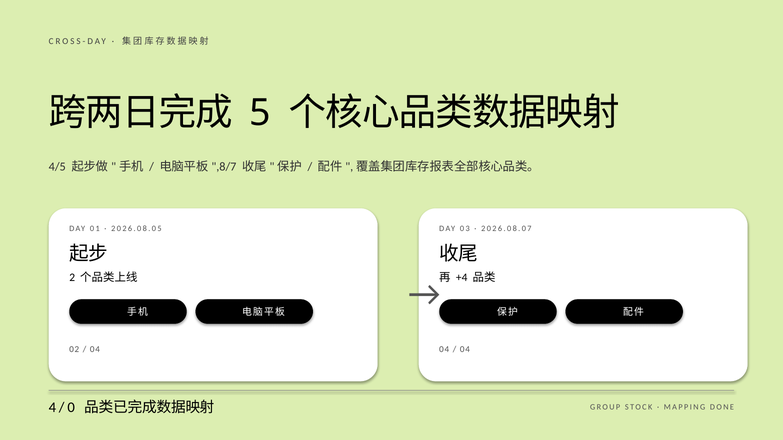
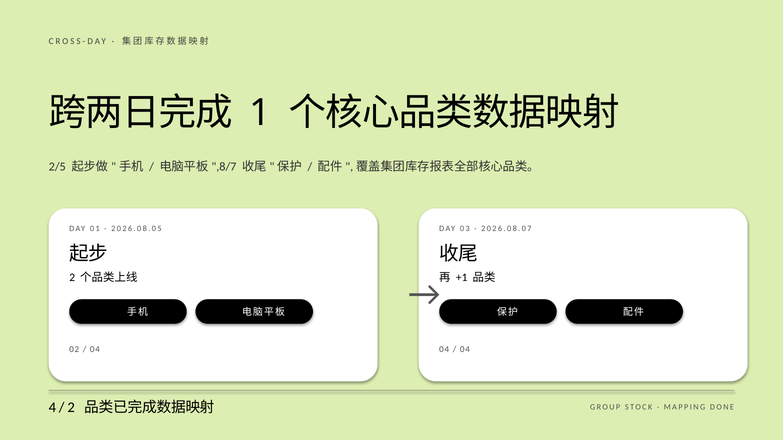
5: 5 -> 1
4/5: 4/5 -> 2/5
+4: +4 -> +1
0 at (71, 408): 0 -> 2
